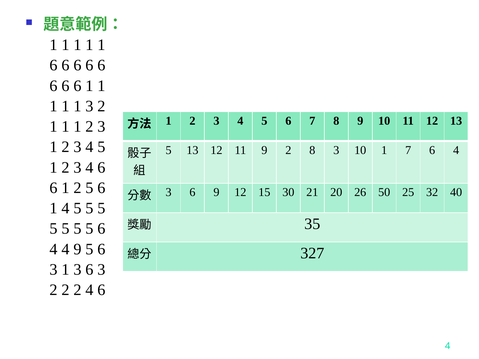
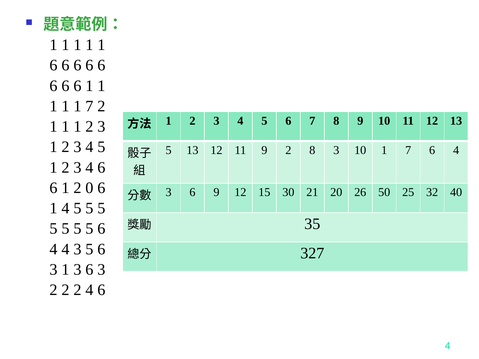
1 1 3: 3 -> 7
2 5: 5 -> 0
4 9: 9 -> 3
